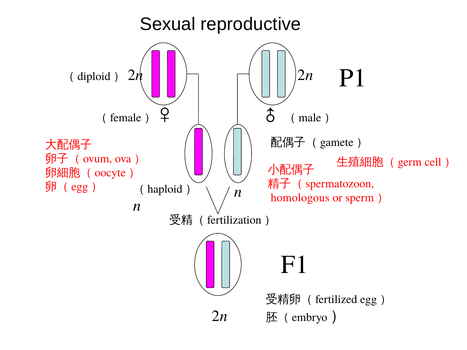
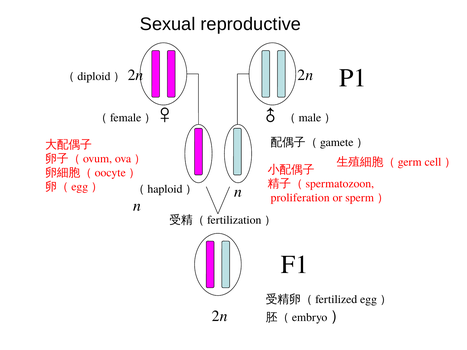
homologous: homologous -> proliferation
